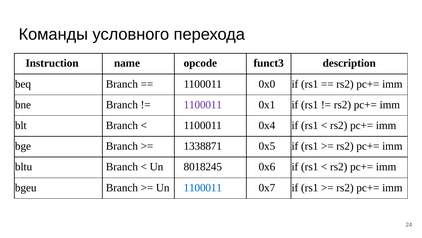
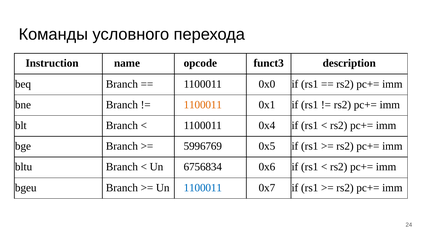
1100011 at (203, 104) colour: purple -> orange
1338871: 1338871 -> 5996769
8018245: 8018245 -> 6756834
